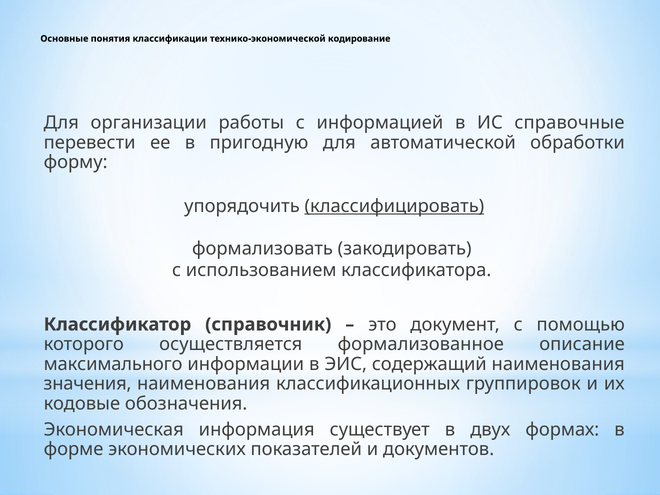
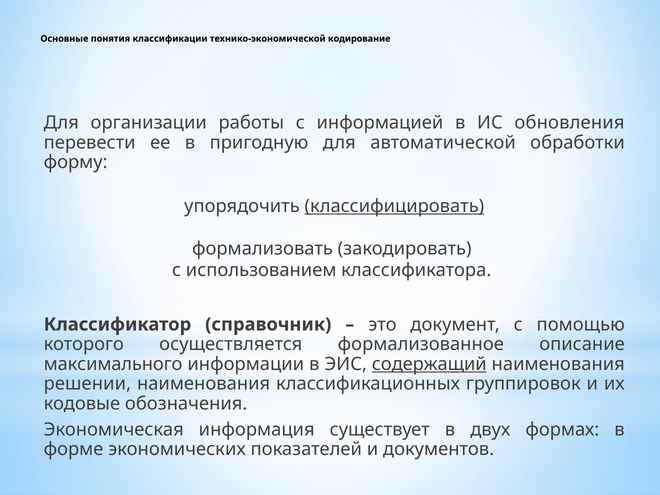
справочные: справочные -> обновления
содержащий underline: none -> present
значения: значения -> решении
